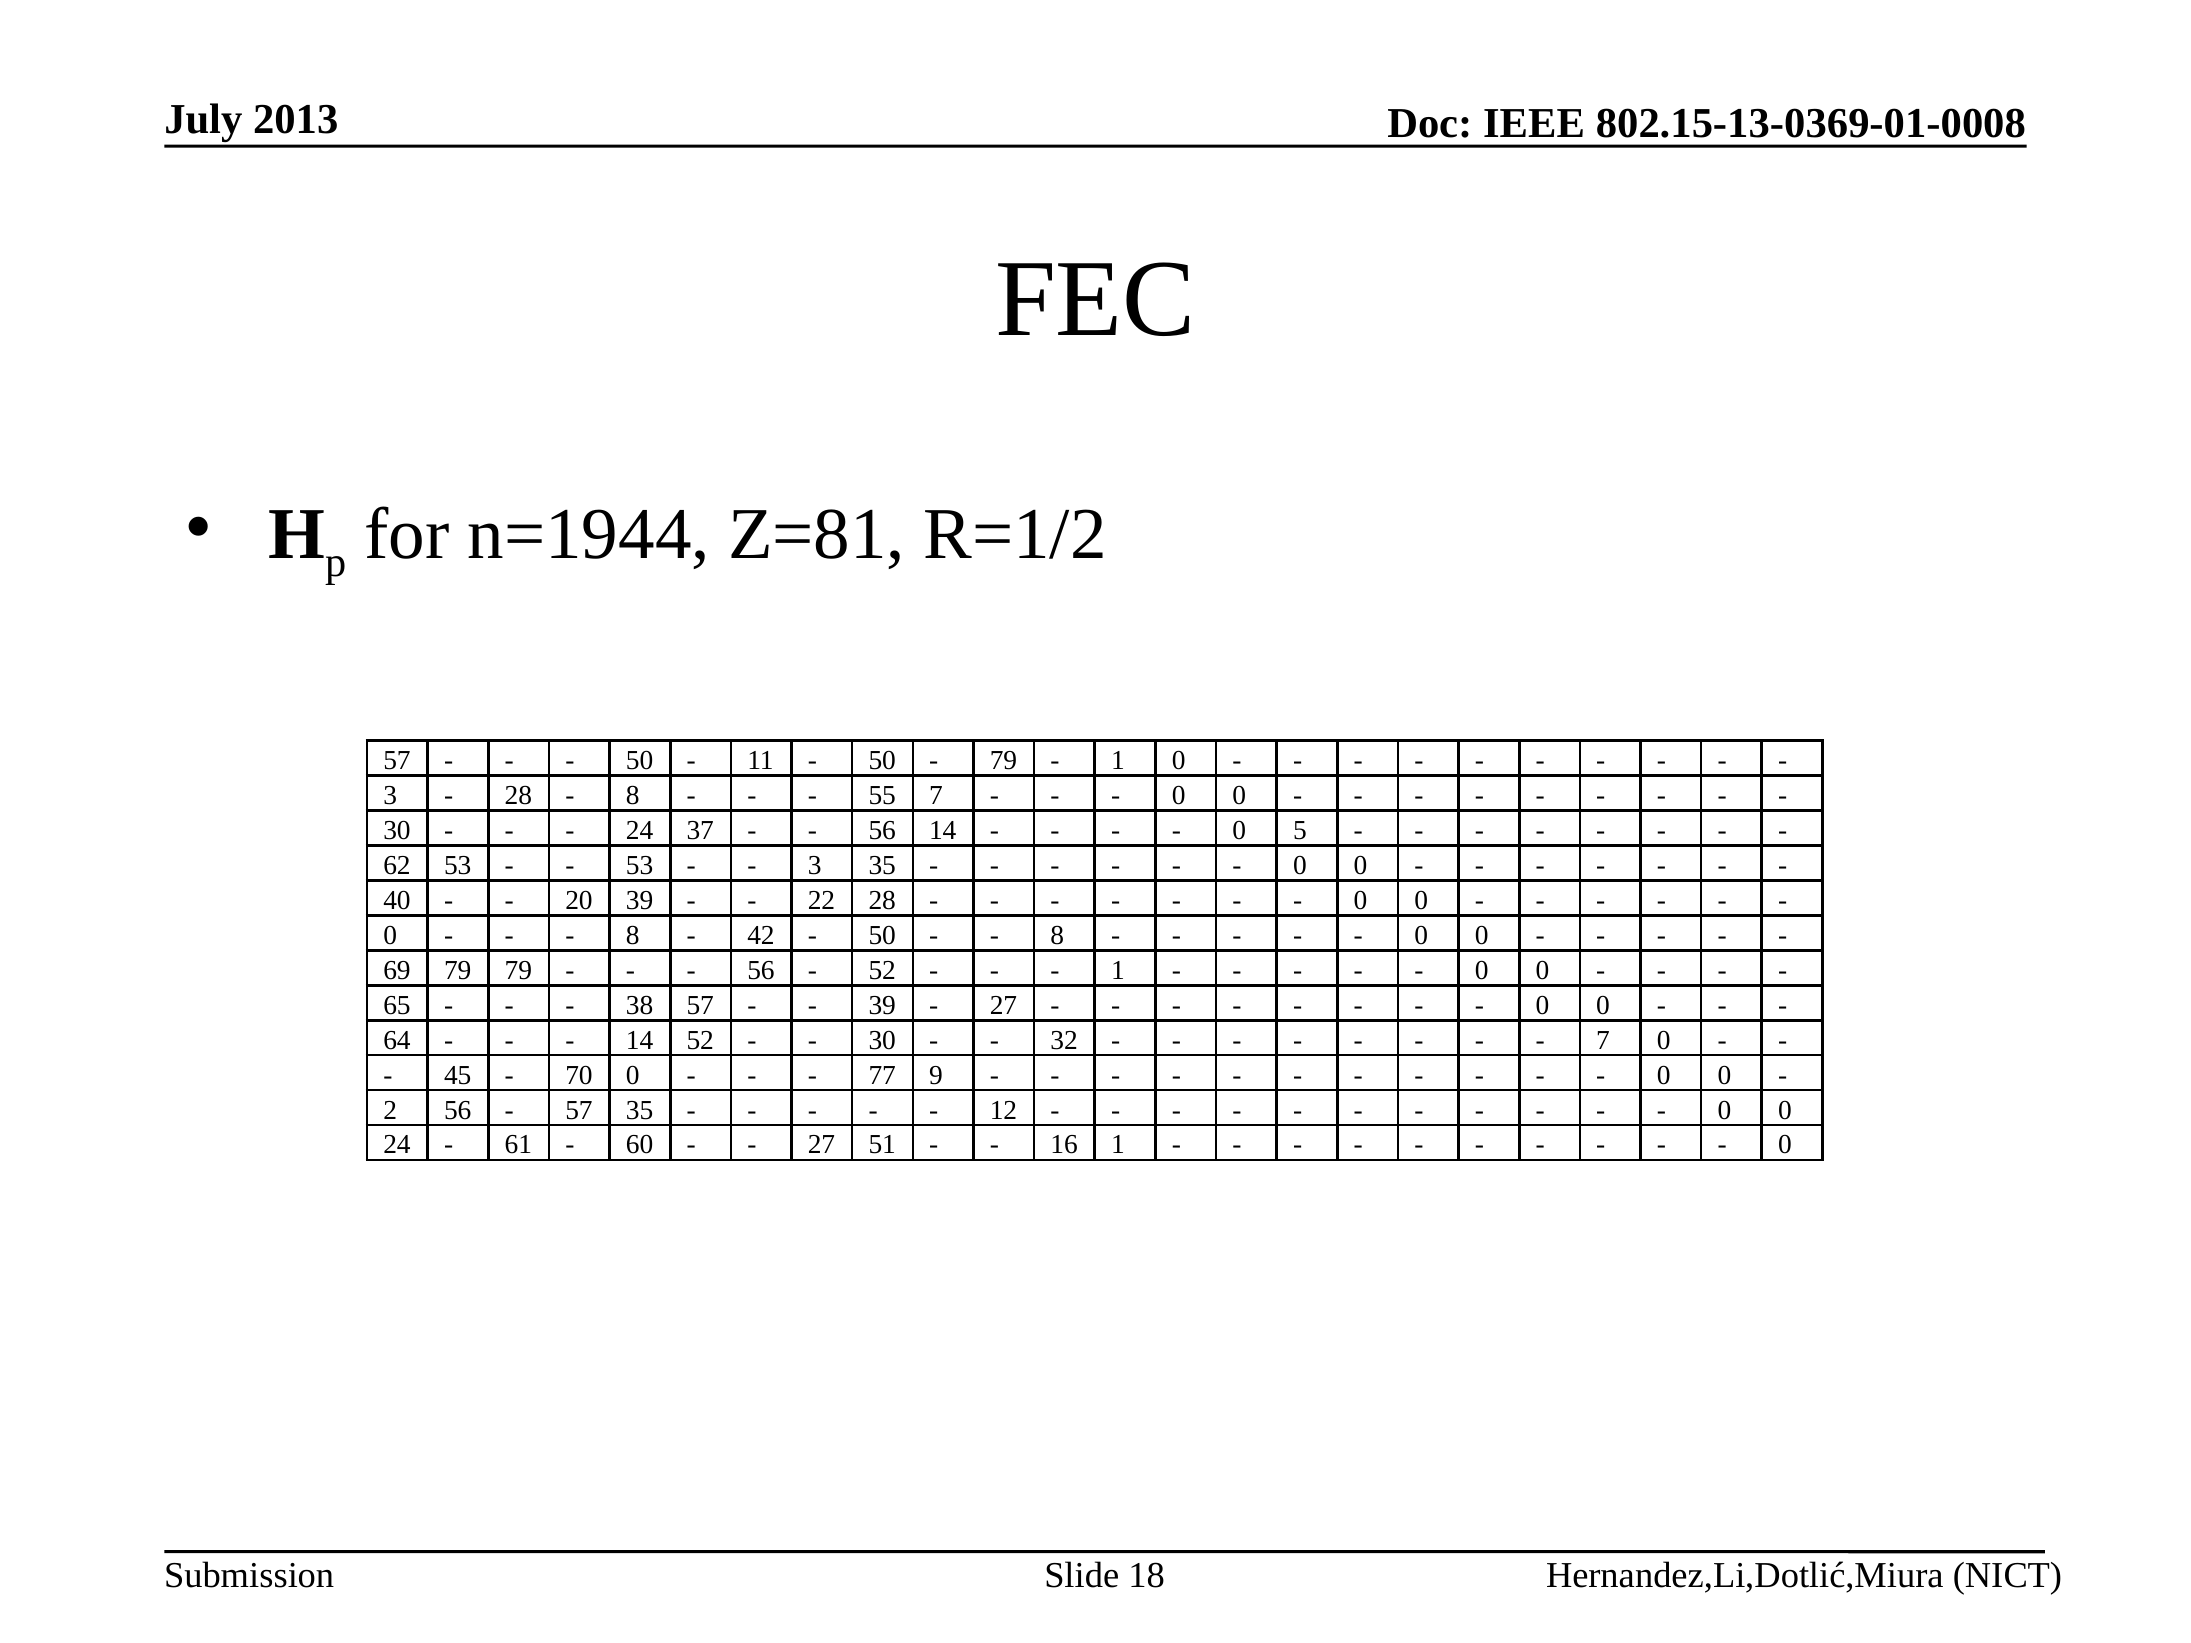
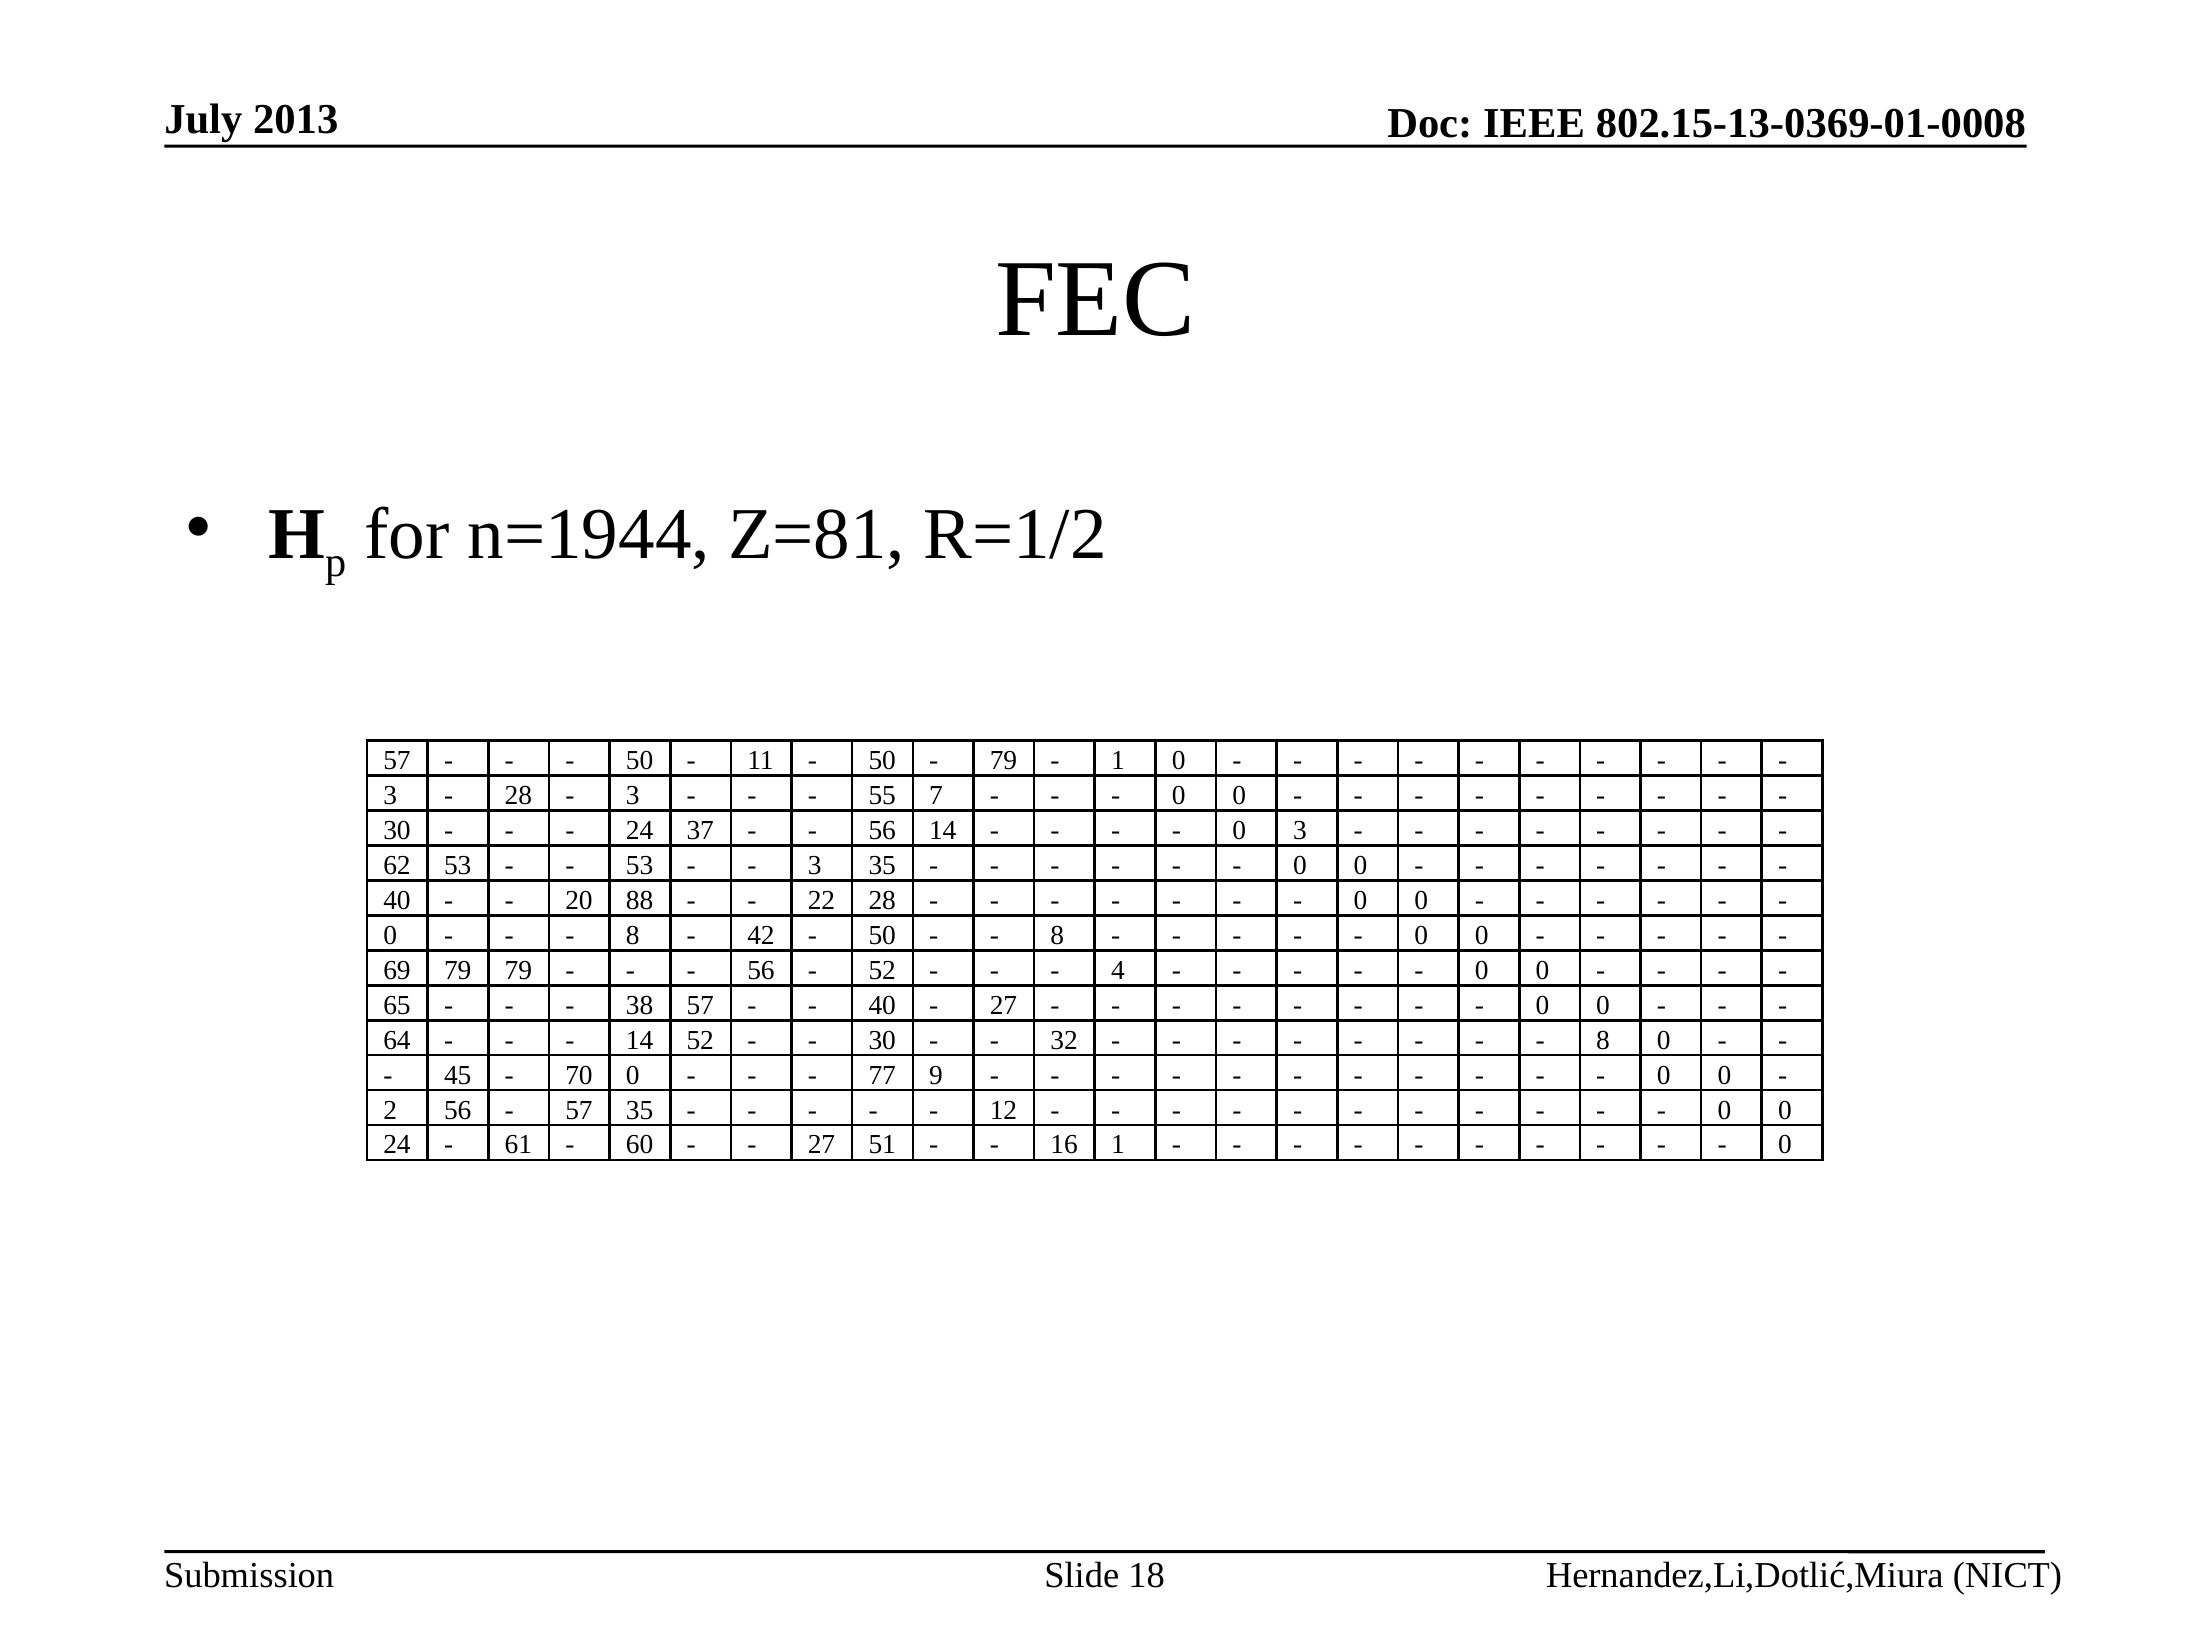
8 at (633, 796): 8 -> 3
0 5: 5 -> 3
20 39: 39 -> 88
1 at (1118, 970): 1 -> 4
39 at (882, 1005): 39 -> 40
7 at (1603, 1040): 7 -> 8
